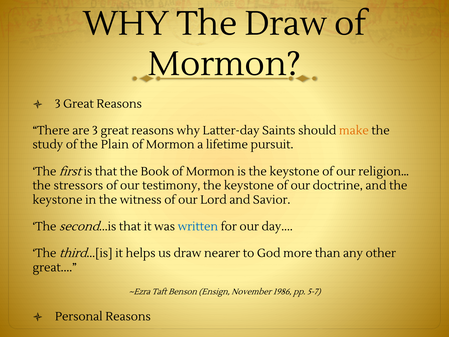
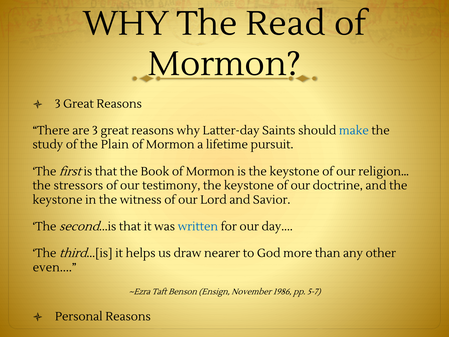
The Draw: Draw -> Read
make colour: orange -> blue
great at (55, 267): great -> even
